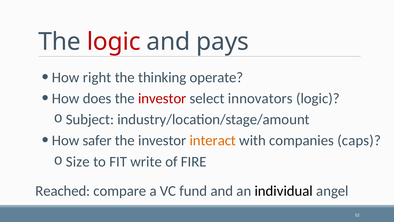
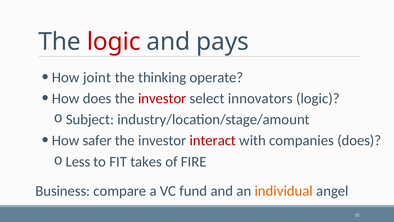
right: right -> joint
interact colour: orange -> red
companies caps: caps -> does
Size: Size -> Less
write: write -> takes
Reached: Reached -> Business
individual colour: black -> orange
